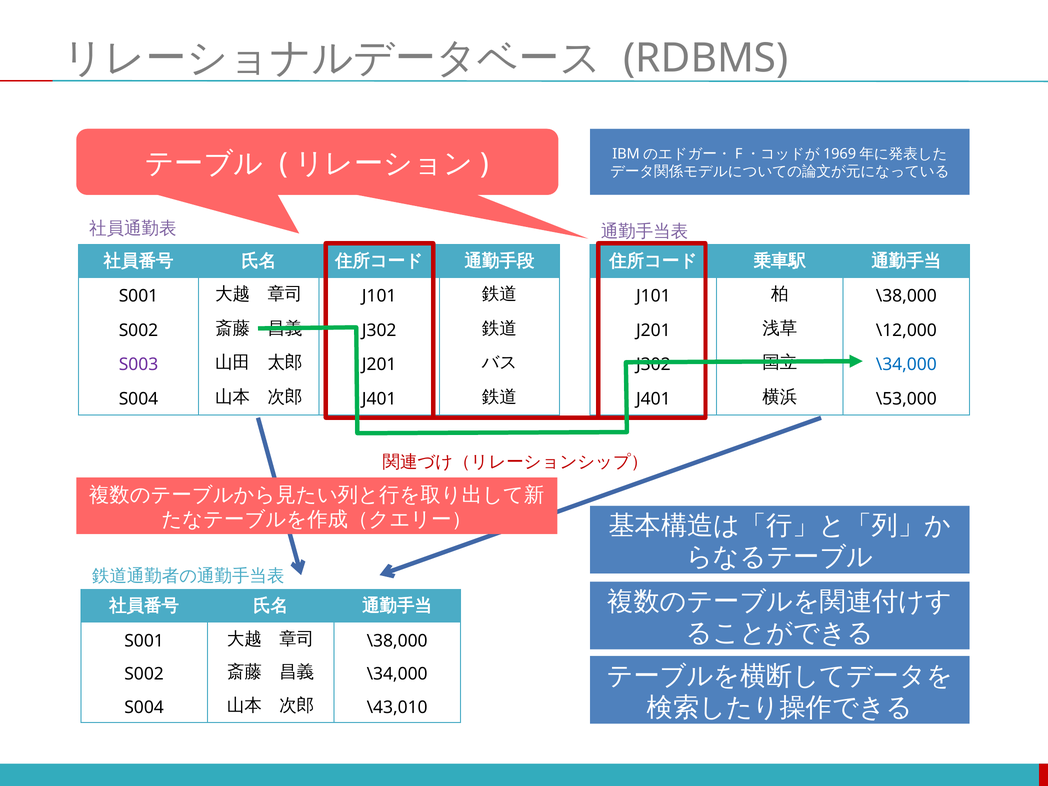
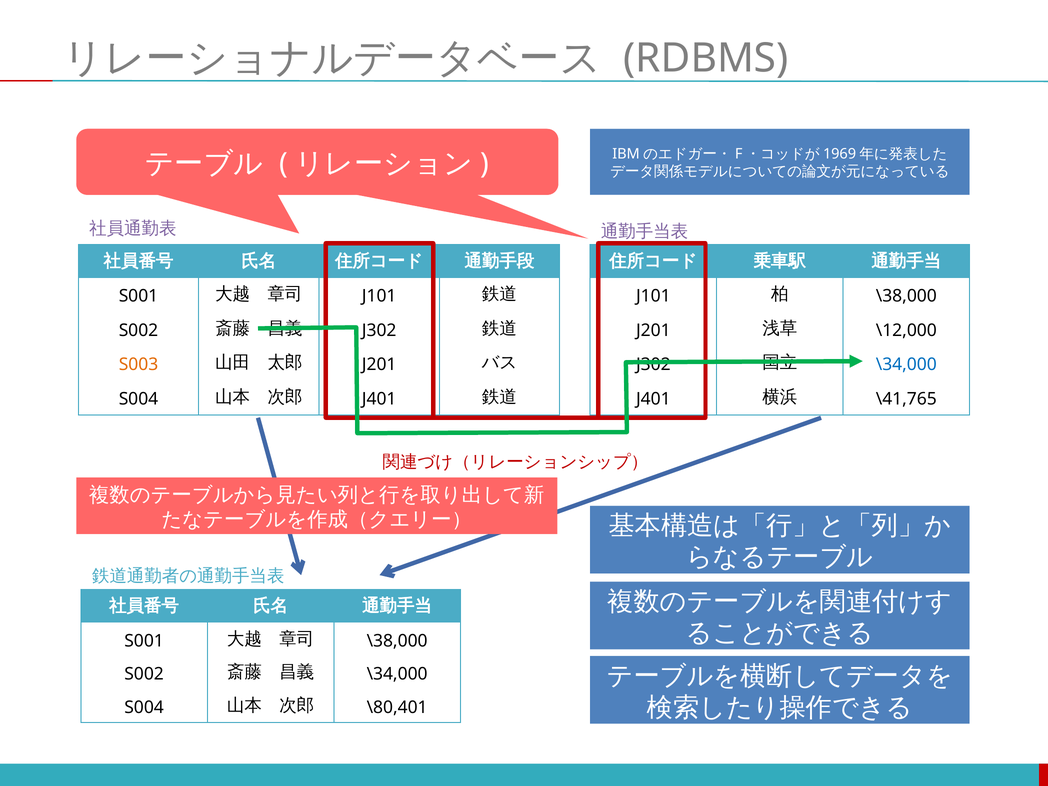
S003 colour: purple -> orange
\53,000: \53,000 -> \41,765
\43,010: \43,010 -> \80,401
